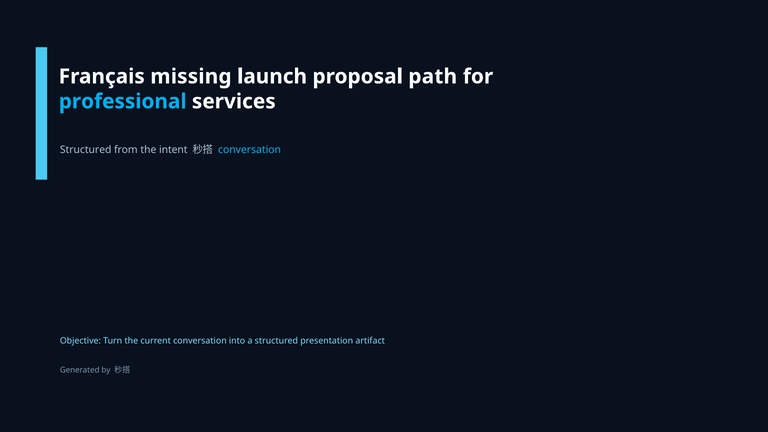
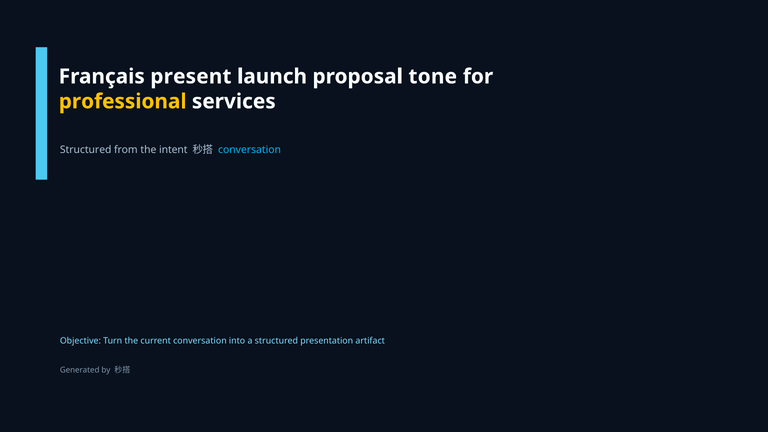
missing: missing -> present
path: path -> tone
professional colour: light blue -> yellow
